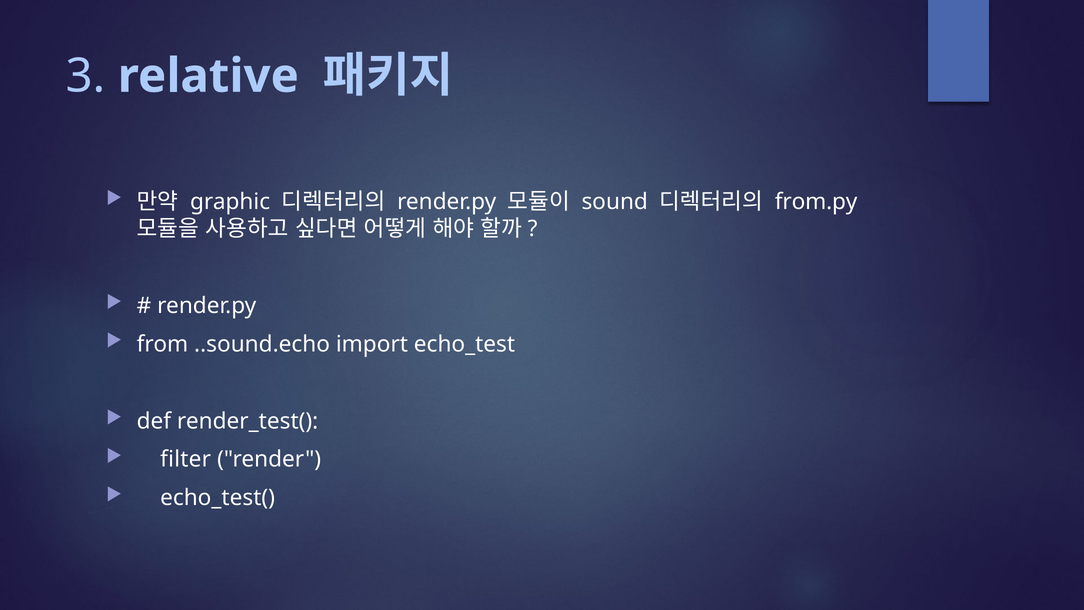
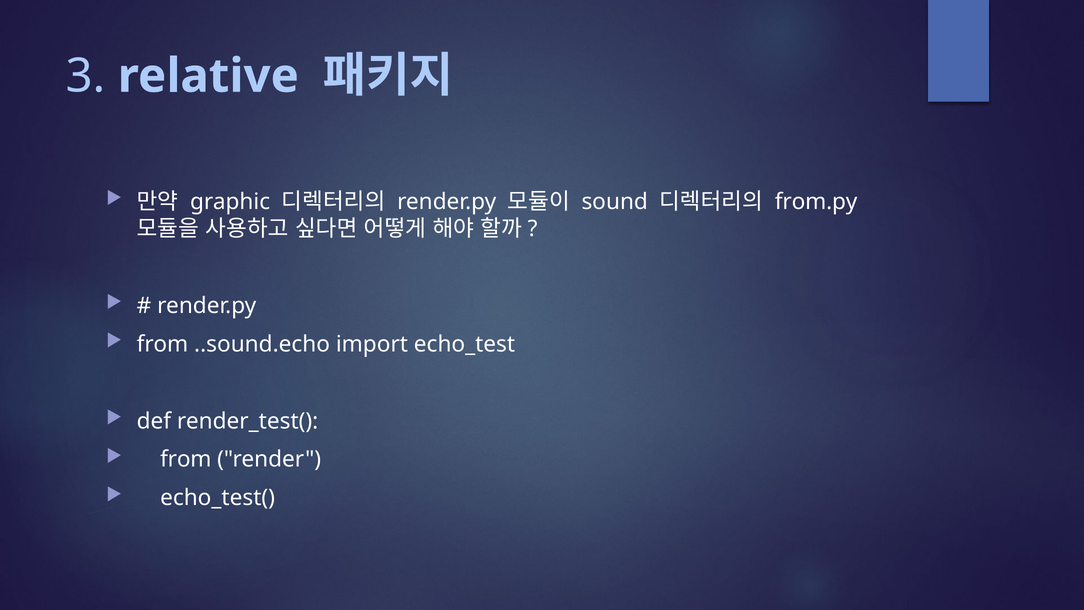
filter at (186, 459): filter -> from
